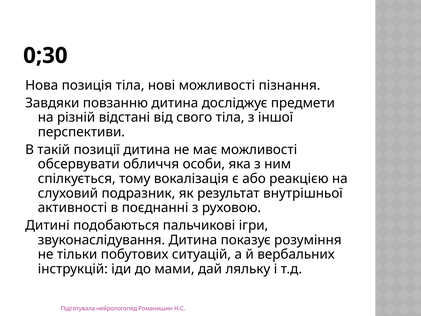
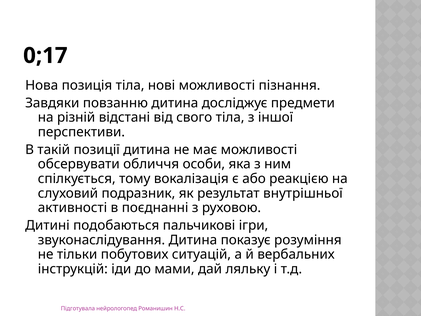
0;30: 0;30 -> 0;17
